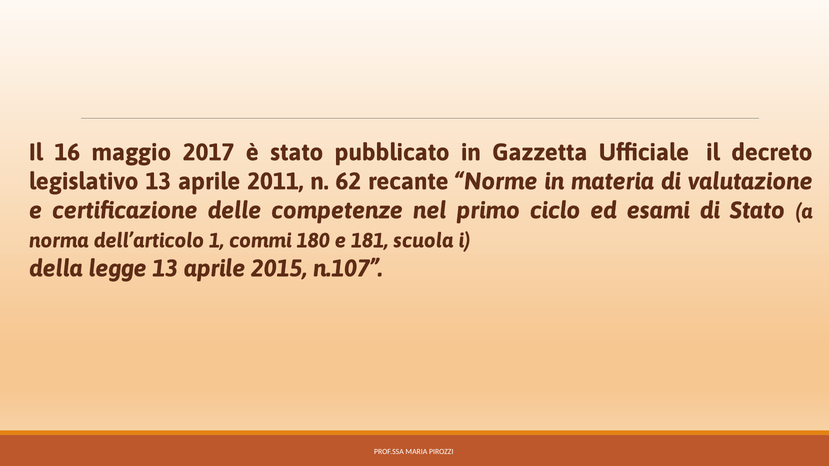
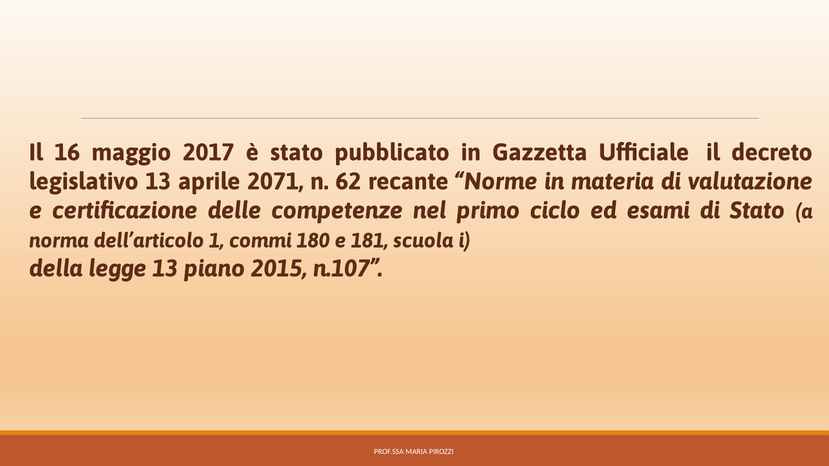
2011: 2011 -> 2071
legge 13 aprile: aprile -> piano
